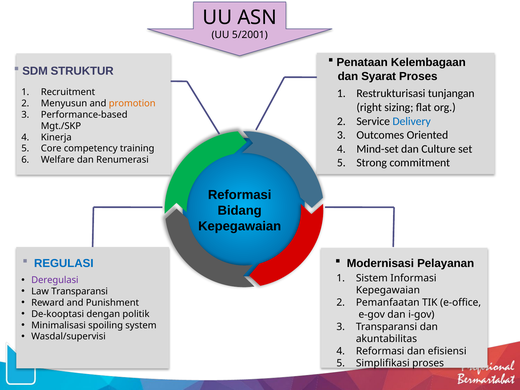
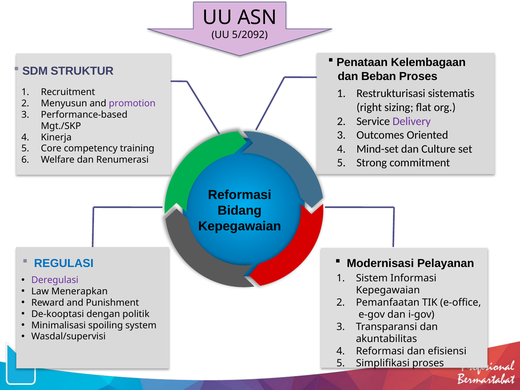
5/2001: 5/2001 -> 5/2092
Syarat: Syarat -> Beban
tunjangan: tunjangan -> sistematis
promotion colour: orange -> purple
Delivery colour: blue -> purple
Law Transparansi: Transparansi -> Menerapkan
